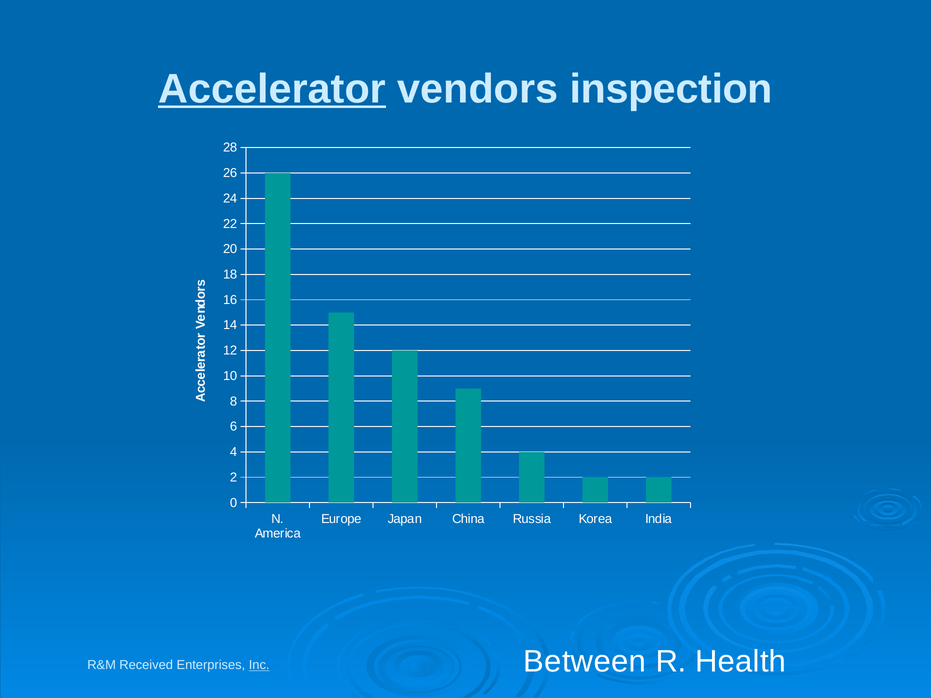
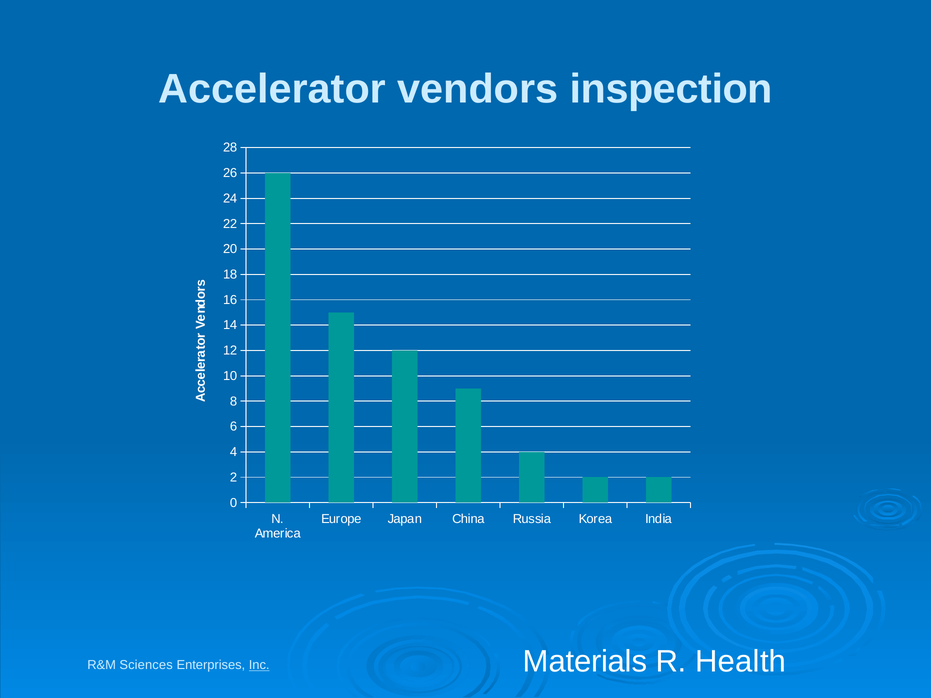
Accelerator underline: present -> none
Between: Between -> Materials
Received: Received -> Sciences
